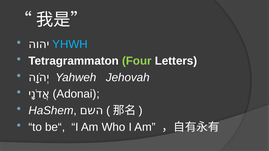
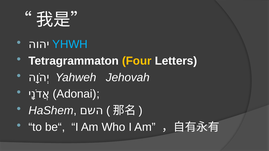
Four colour: light green -> yellow
